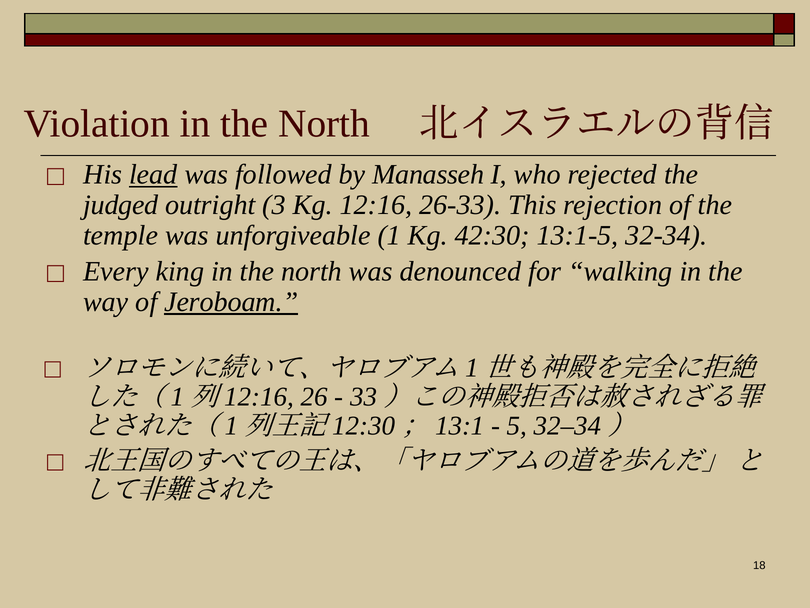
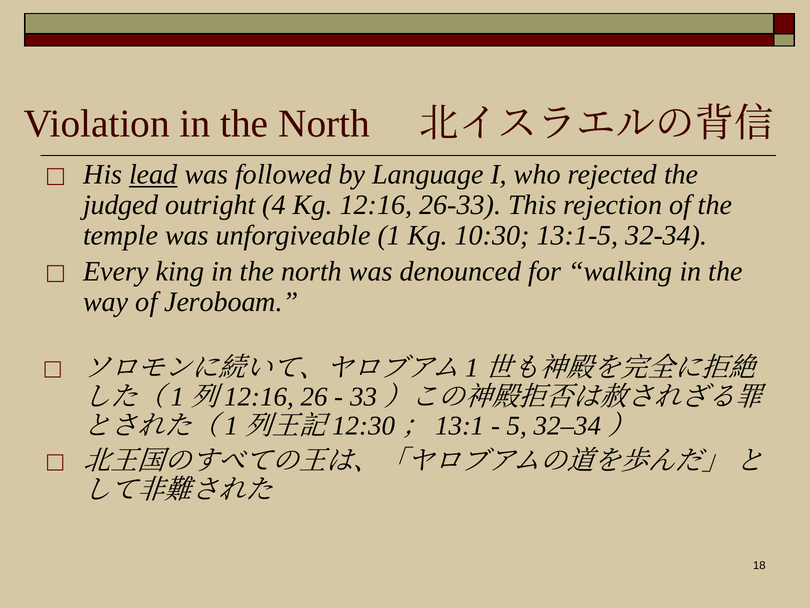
Manasseh: Manasseh -> Language
3: 3 -> 4
42:30: 42:30 -> 10:30
Jeroboam underline: present -> none
